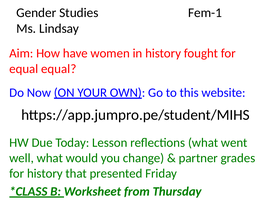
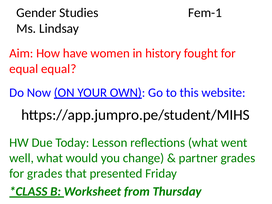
for history: history -> grades
